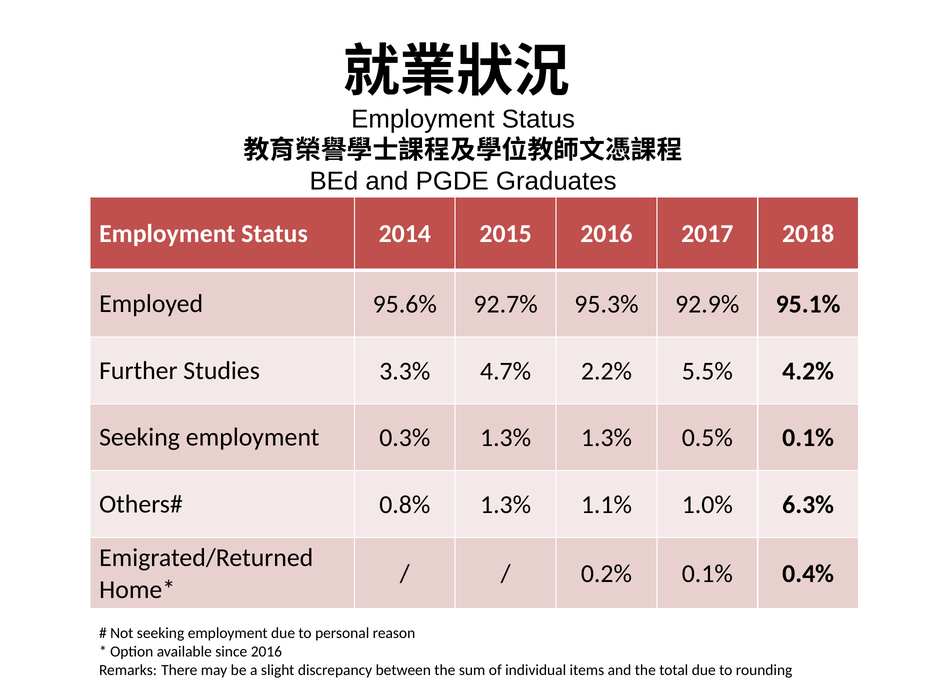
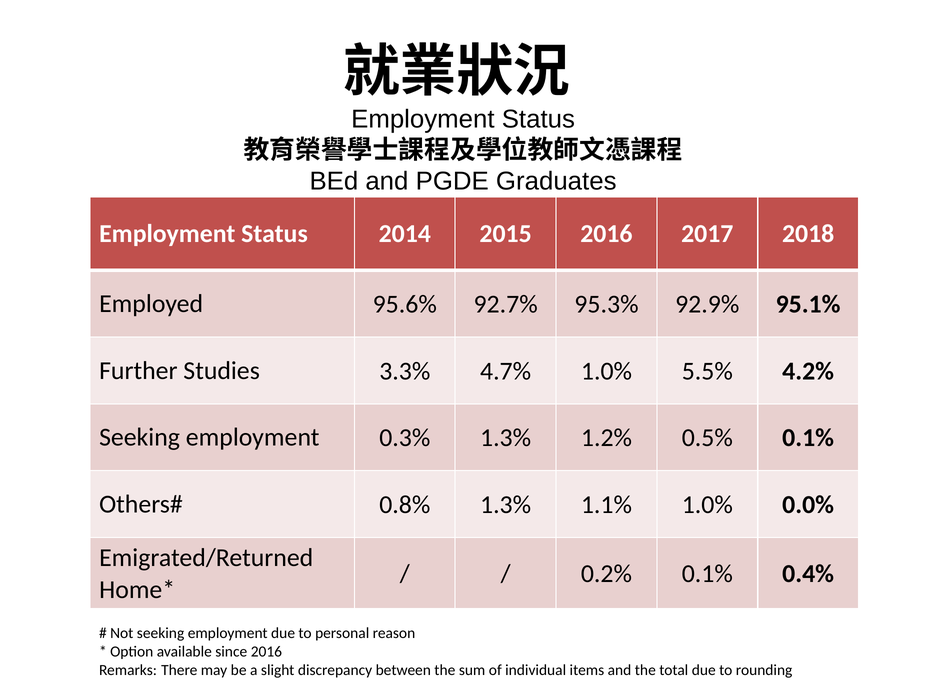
4.7% 2.2%: 2.2% -> 1.0%
1.3% 1.3%: 1.3% -> 1.2%
6.3%: 6.3% -> 0.0%
